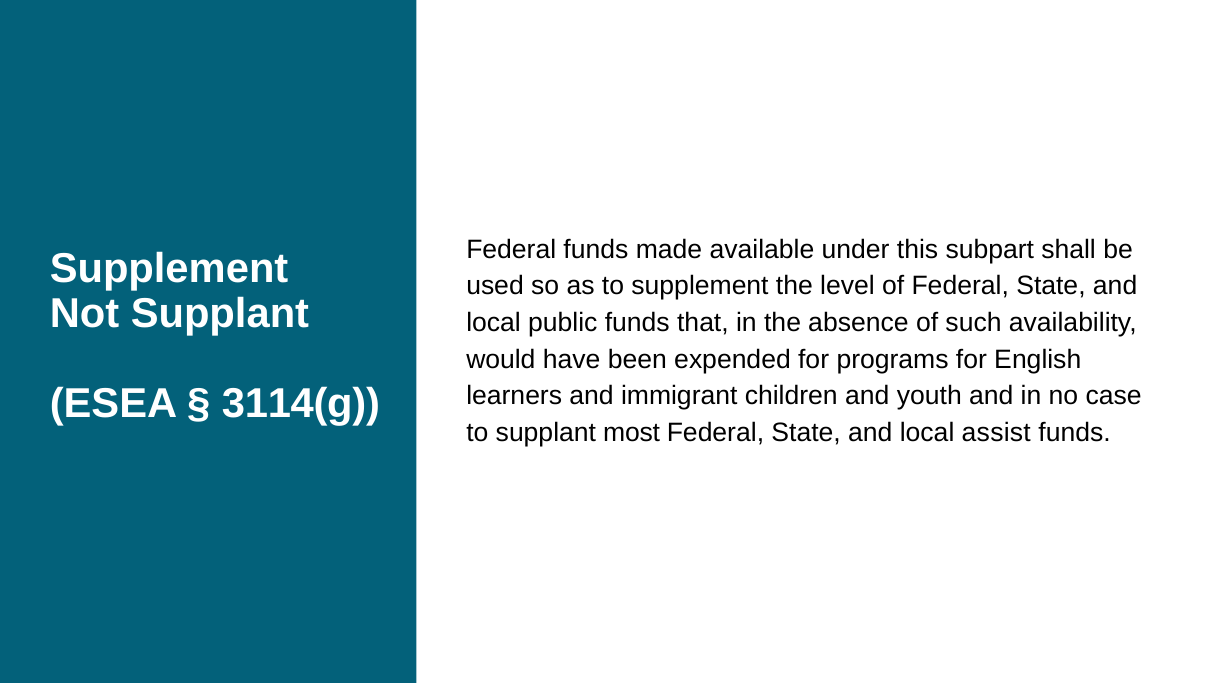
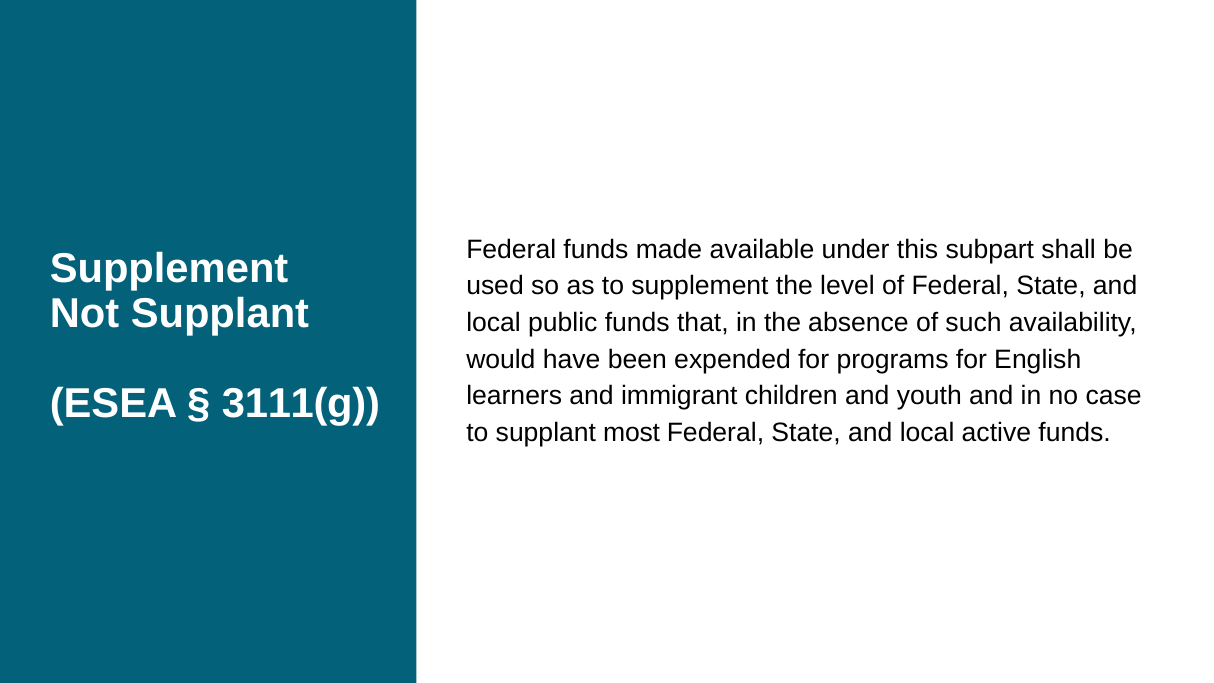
3114(g: 3114(g -> 3111(g
assist: assist -> active
